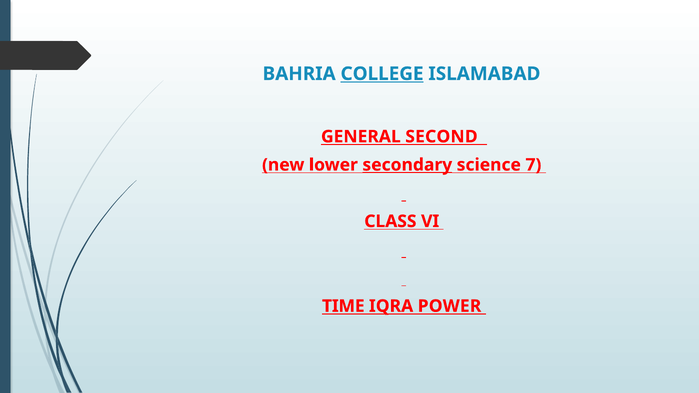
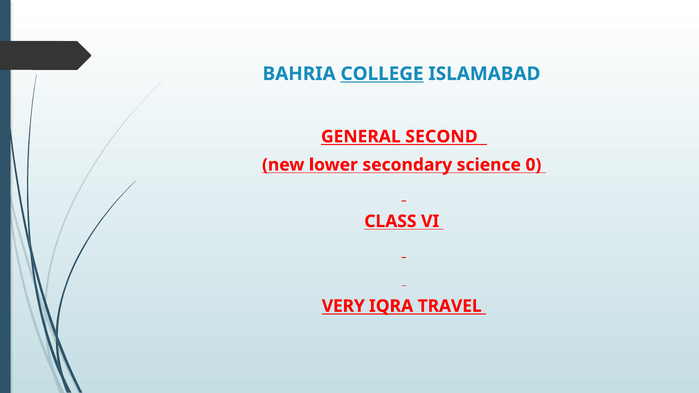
secondary underline: present -> none
7: 7 -> 0
TIME: TIME -> VERY
POWER: POWER -> TRAVEL
